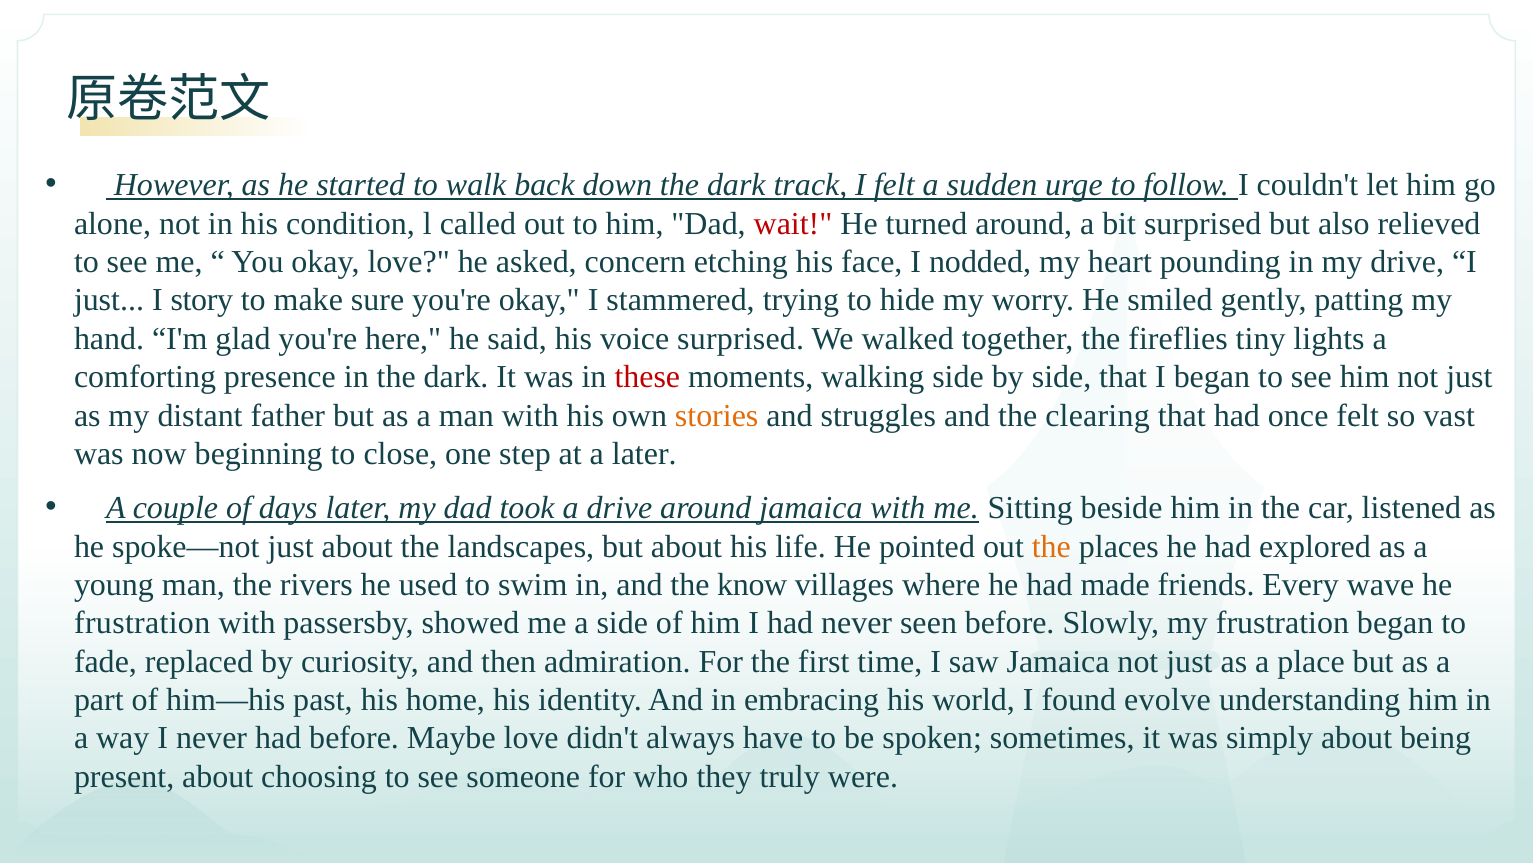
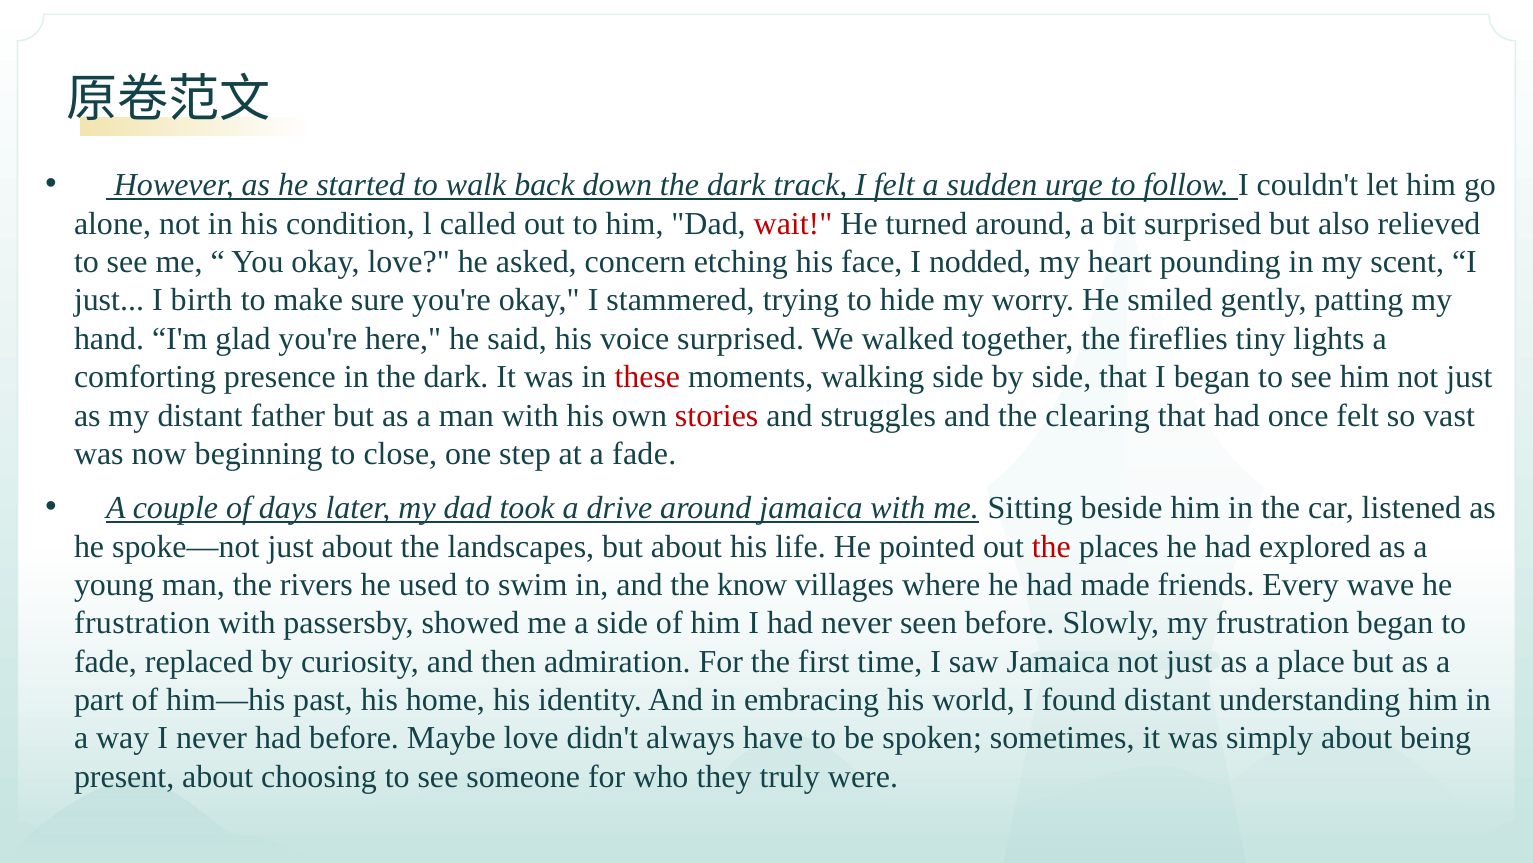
my drive: drive -> scent
story: story -> birth
stories colour: orange -> red
a later: later -> fade
the at (1051, 546) colour: orange -> red
found evolve: evolve -> distant
